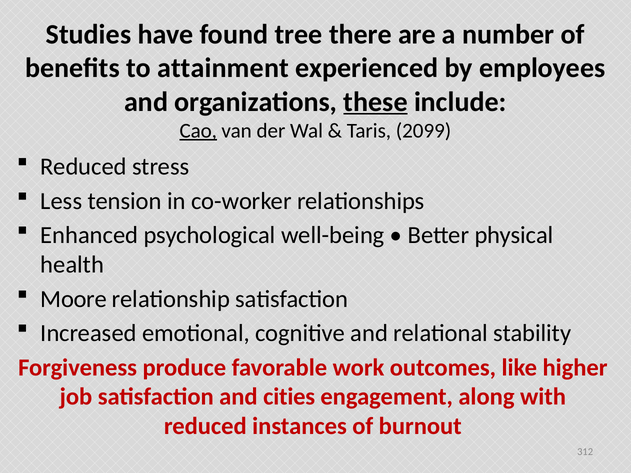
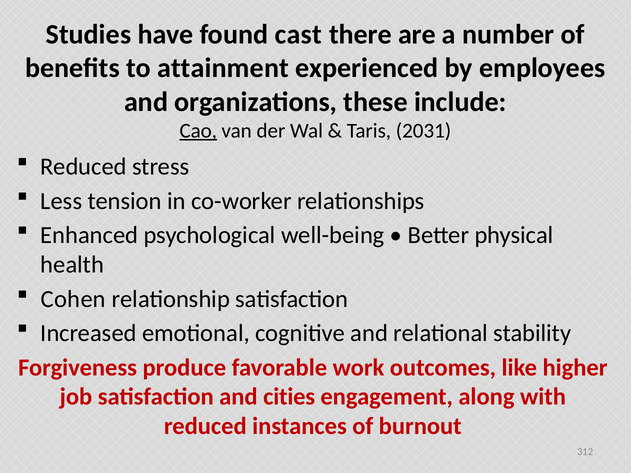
tree: tree -> cast
these underline: present -> none
2099: 2099 -> 2031
Moore: Moore -> Cohen
